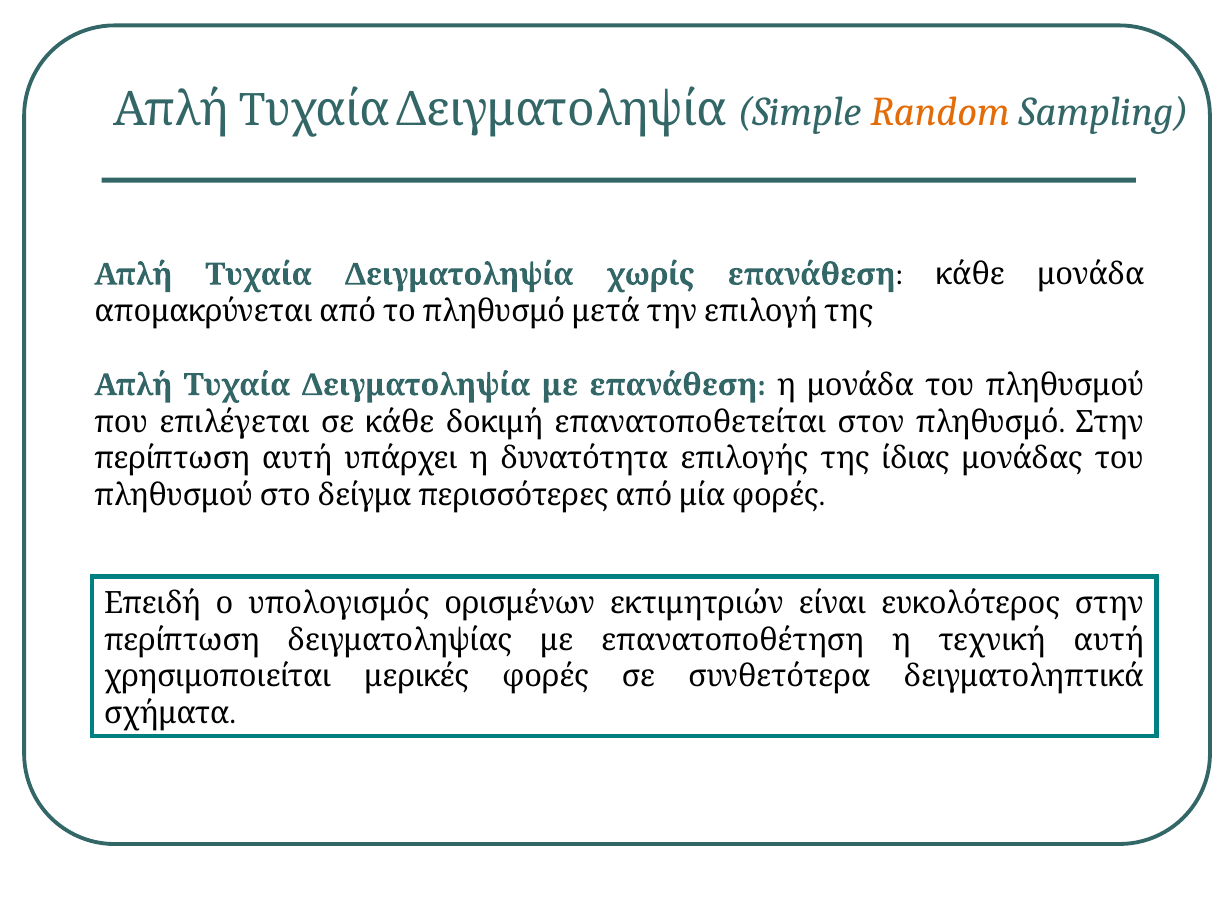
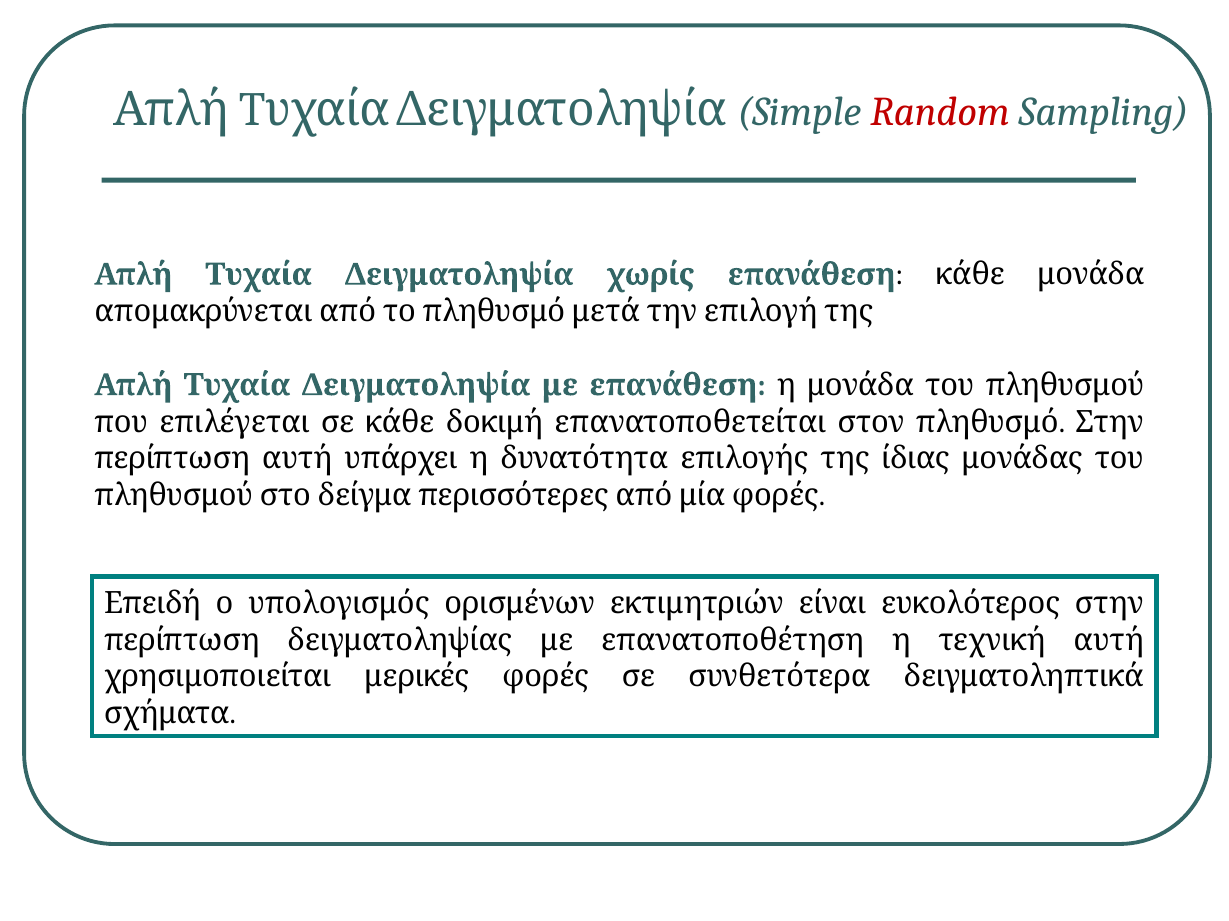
Random colour: orange -> red
